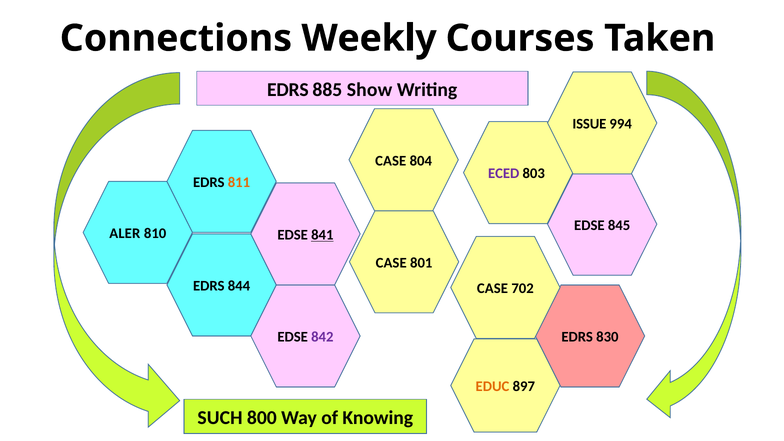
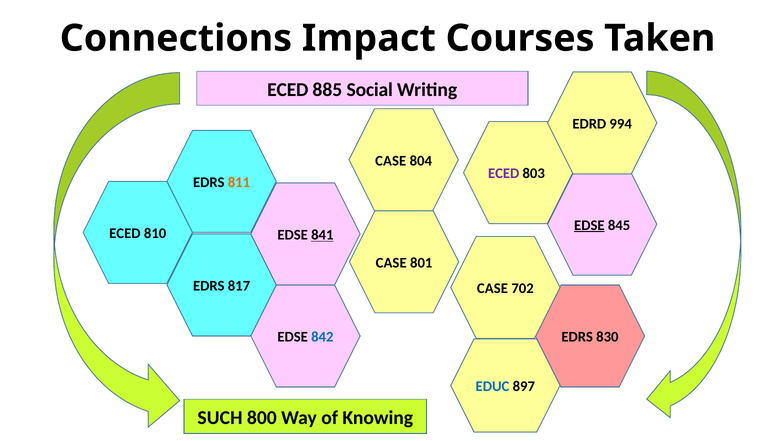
Weekly: Weekly -> Impact
EDRS at (288, 90): EDRS -> ECED
Show: Show -> Social
ISSUE: ISSUE -> EDRD
EDSE at (589, 225) underline: none -> present
ALER at (125, 233): ALER -> ECED
844: 844 -> 817
842 colour: purple -> blue
EDUC colour: orange -> blue
